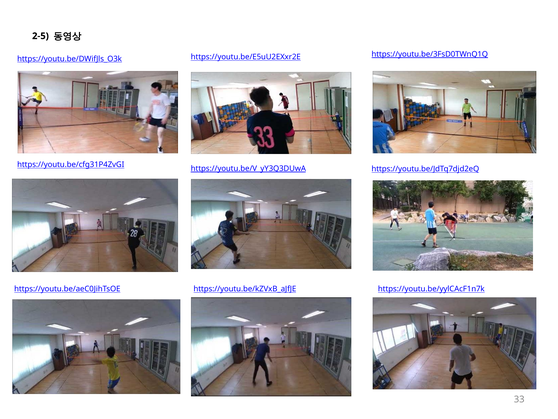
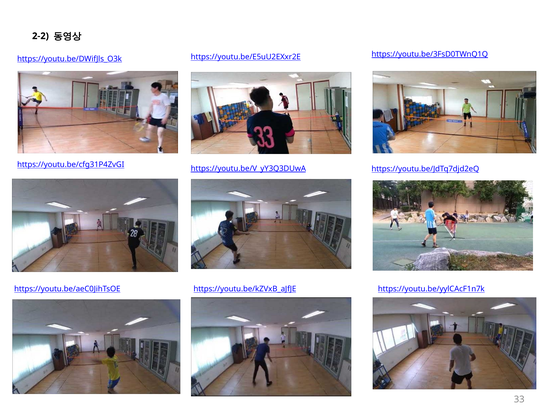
2-5: 2-5 -> 2-2
